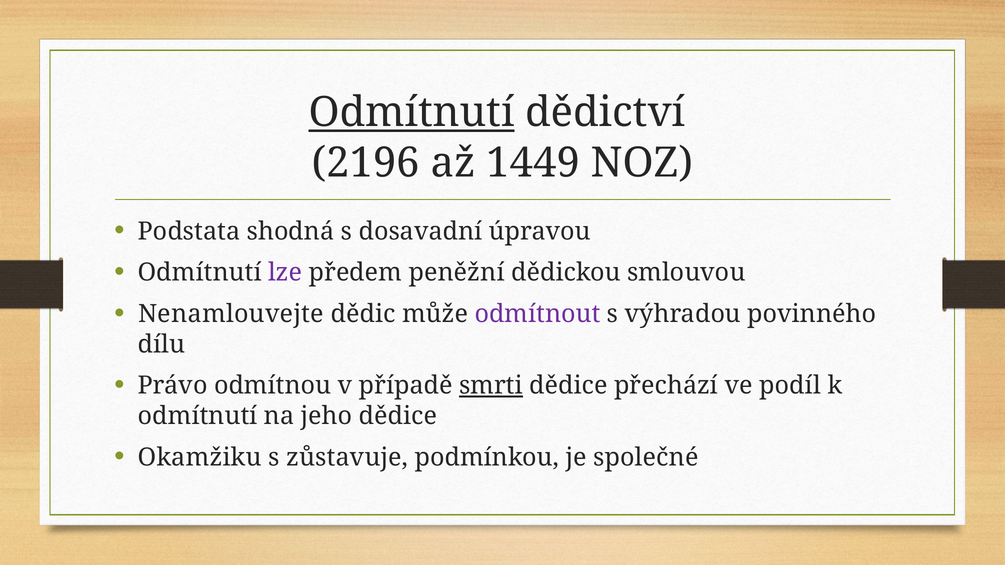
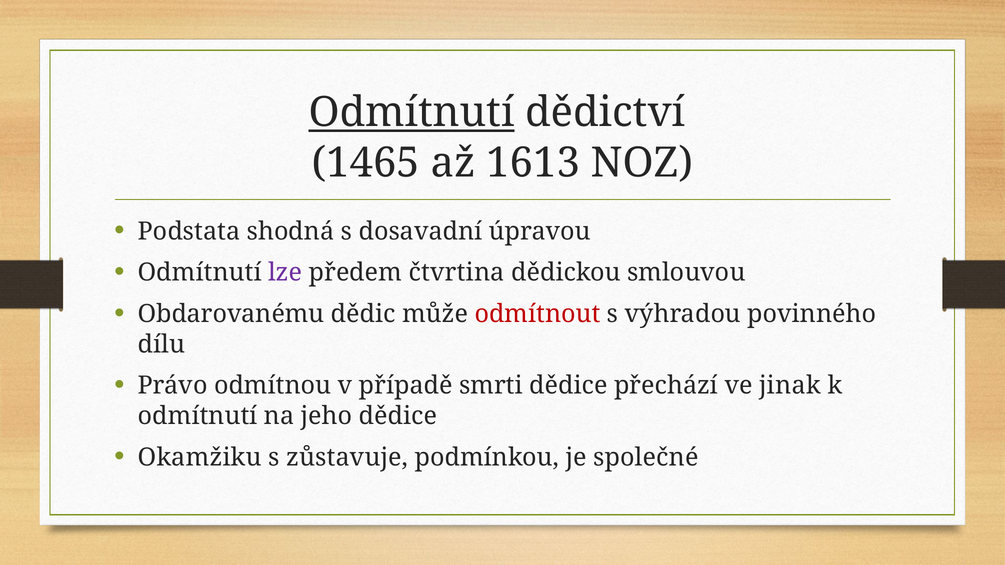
2196: 2196 -> 1465
1449: 1449 -> 1613
peněžní: peněžní -> čtvrtina
Nenamlouvejte: Nenamlouvejte -> Obdarovanému
odmítnout colour: purple -> red
smrti underline: present -> none
podíl: podíl -> jinak
